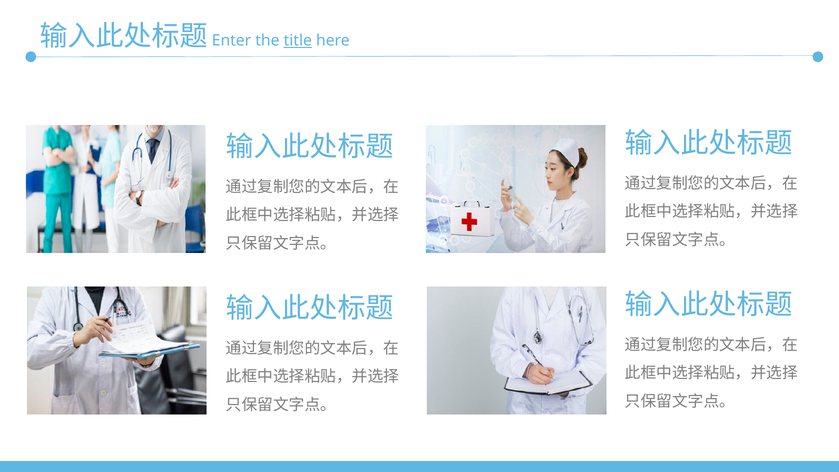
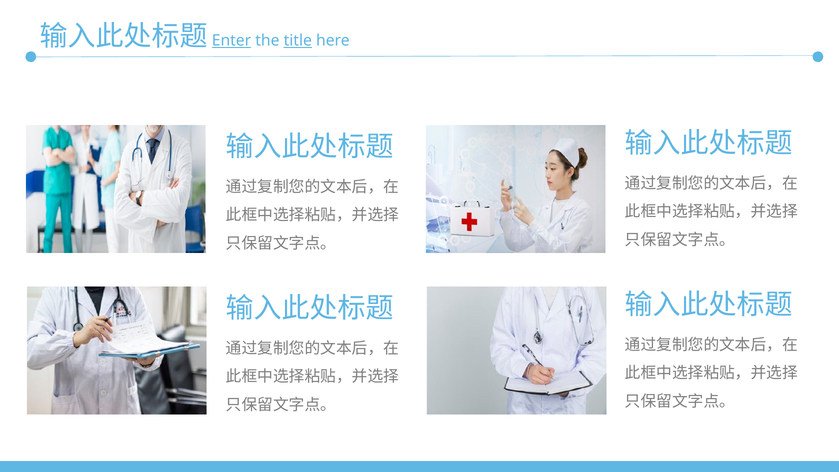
Enter underline: none -> present
